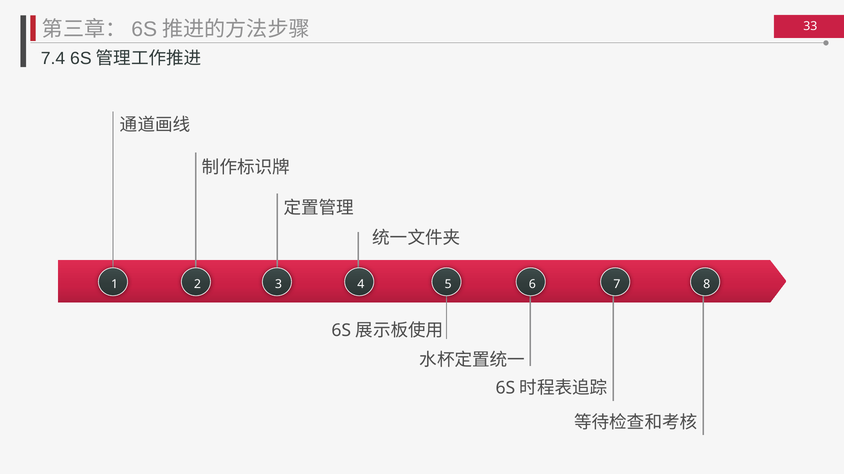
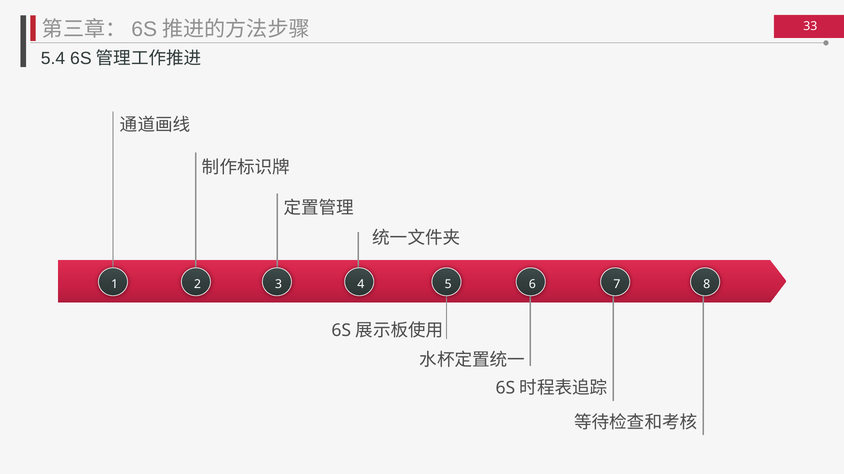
7.4: 7.4 -> 5.4
